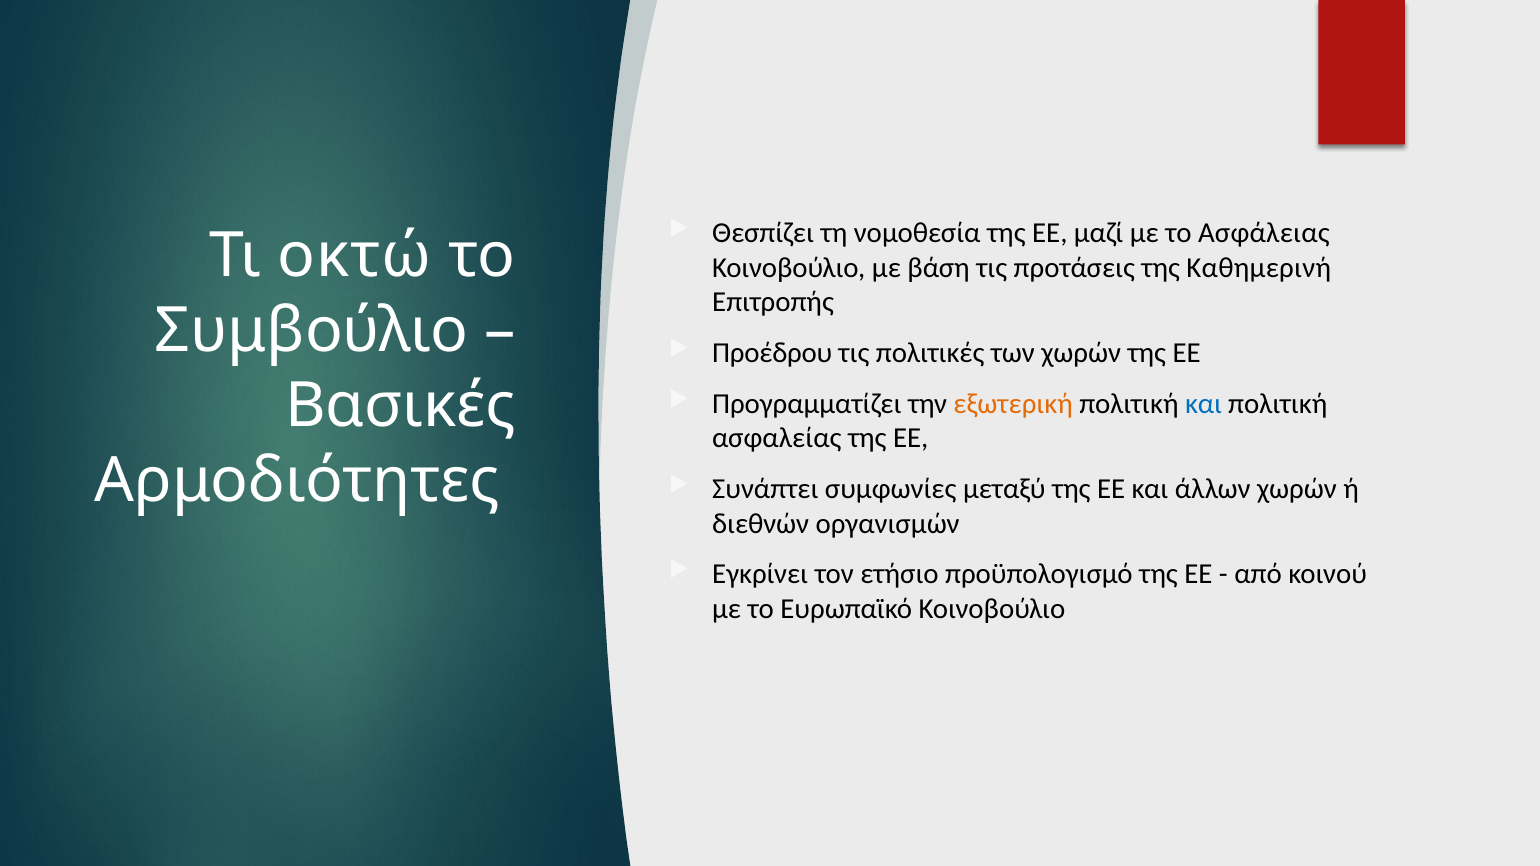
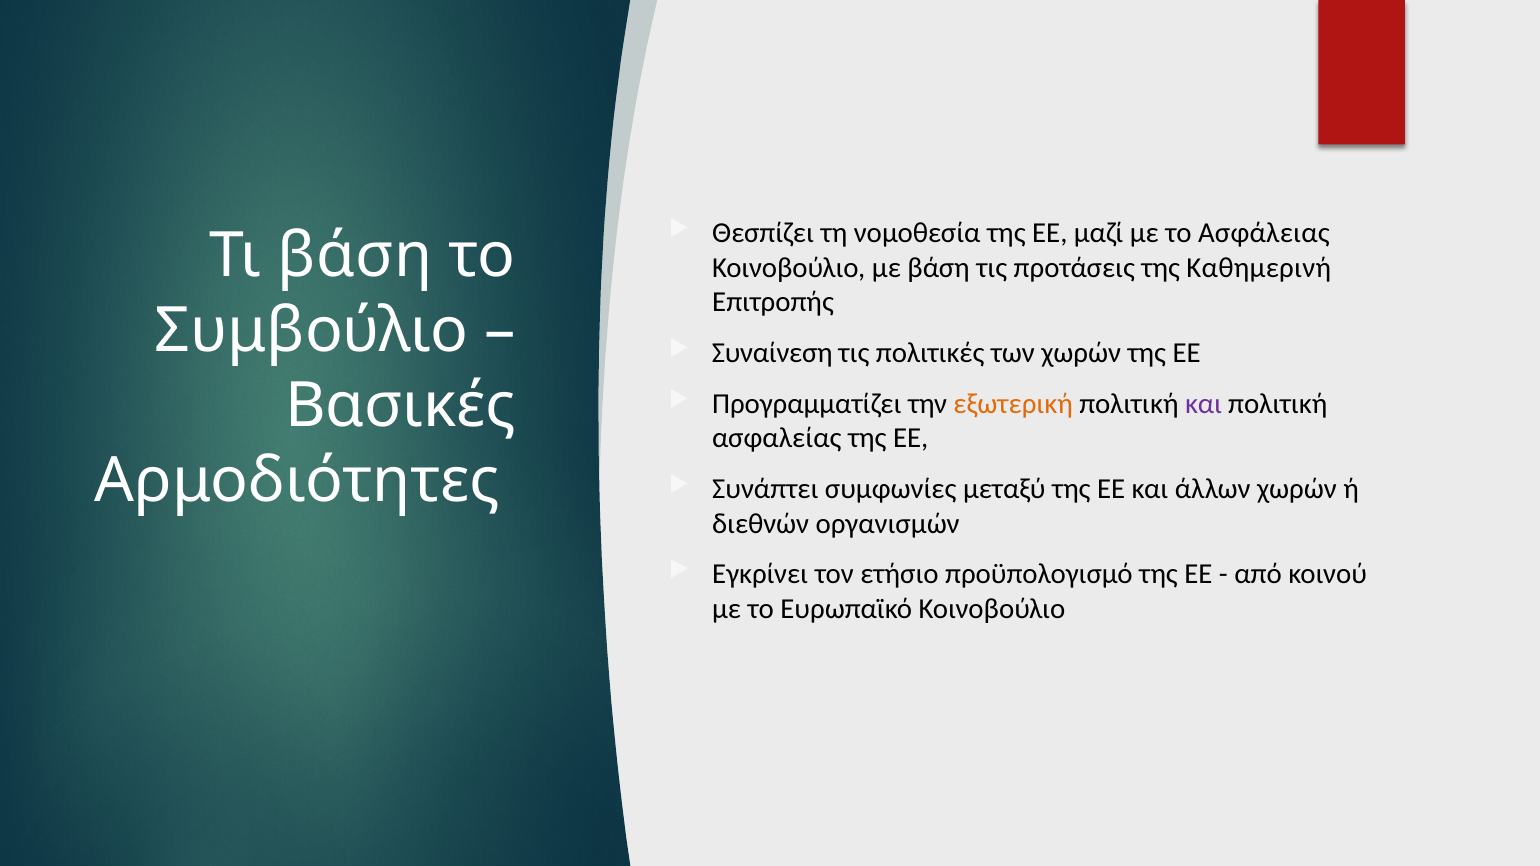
Τι οκτώ: οκτώ -> βάση
Προέδρου: Προέδρου -> Συναίνεση
και at (1204, 404) colour: blue -> purple
